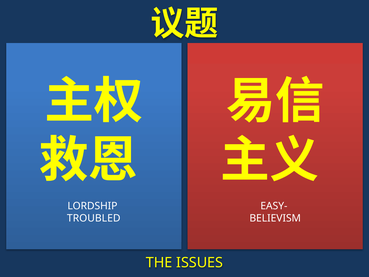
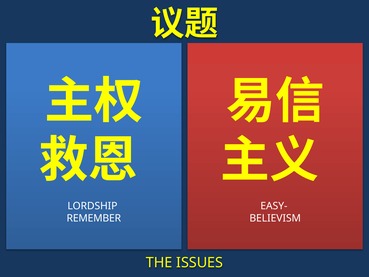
TROUBLED: TROUBLED -> REMEMBER
